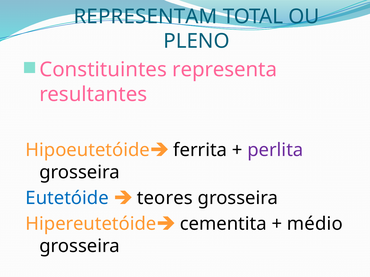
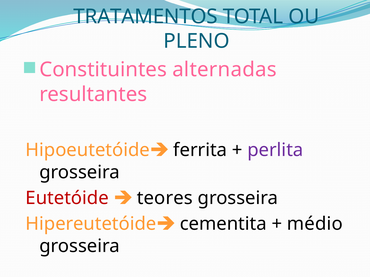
REPRESENTAM: REPRESENTAM -> TRATAMENTOS
representa: representa -> alternadas
Eutetóide colour: blue -> red
